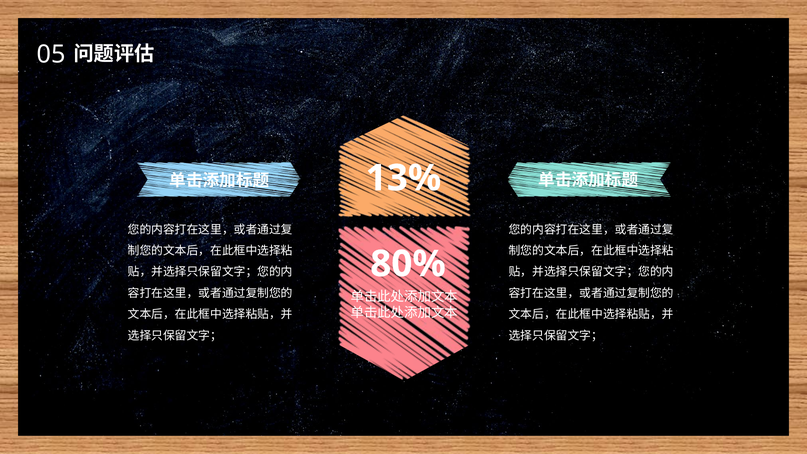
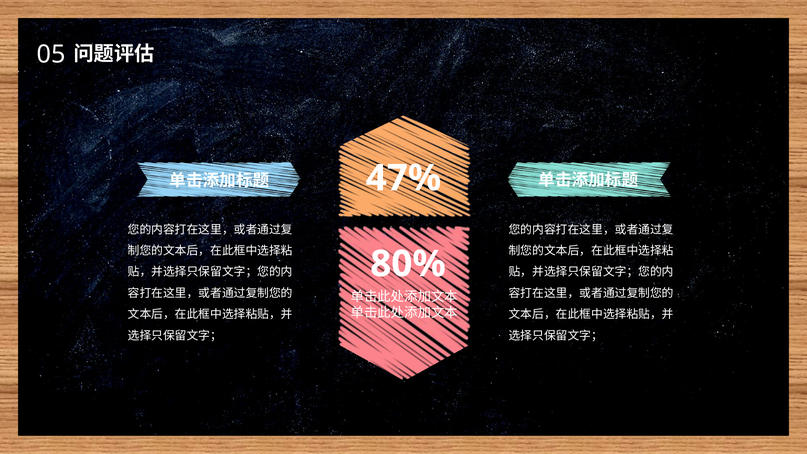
13%: 13% -> 47%
